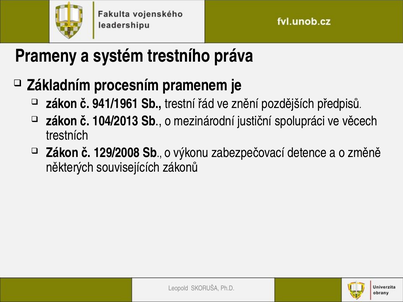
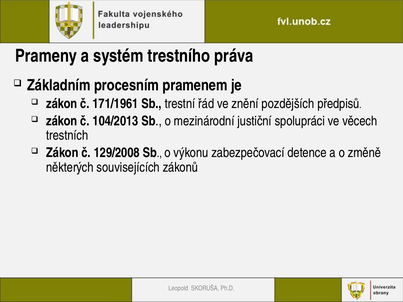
941/1961: 941/1961 -> 171/1961
